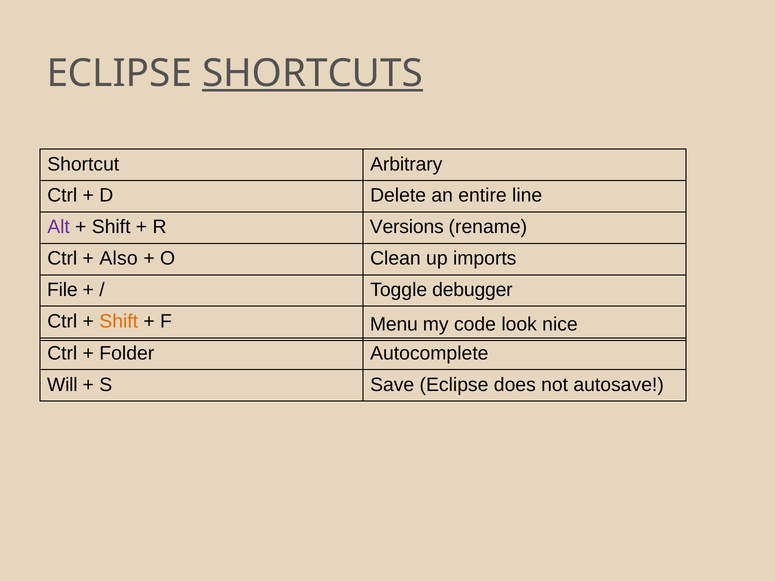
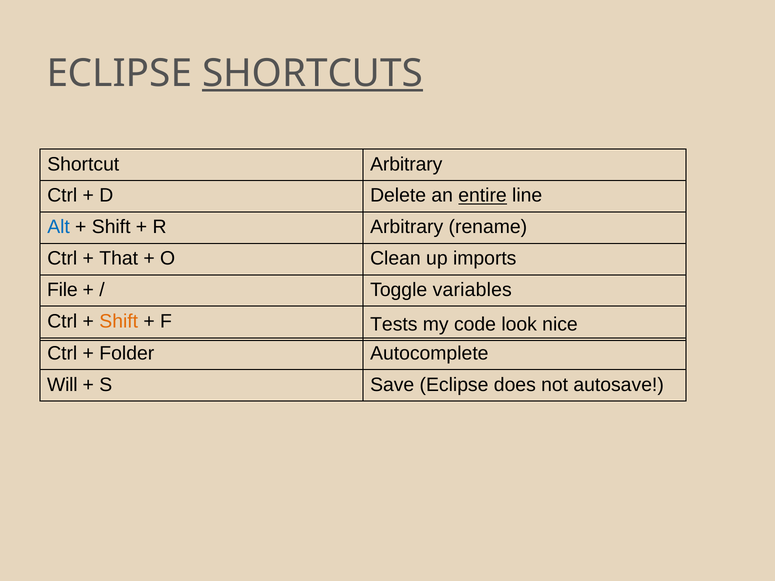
entire underline: none -> present
Alt colour: purple -> blue
R Versions: Versions -> Arbitrary
Also: Also -> That
debugger: debugger -> variables
Menu: Menu -> Tests
